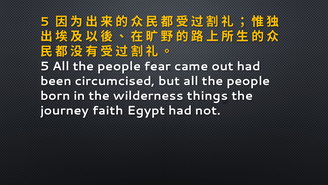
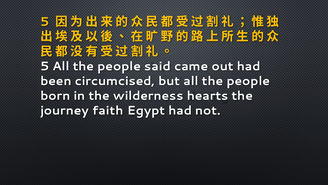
fear: fear -> said
things: things -> hearts
